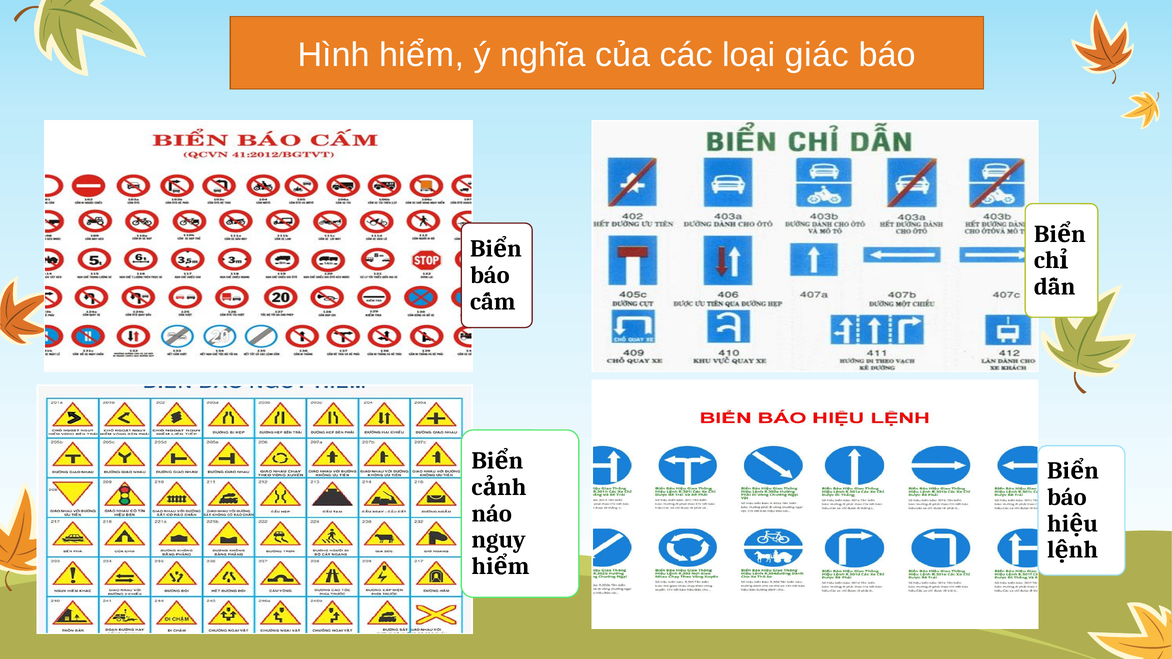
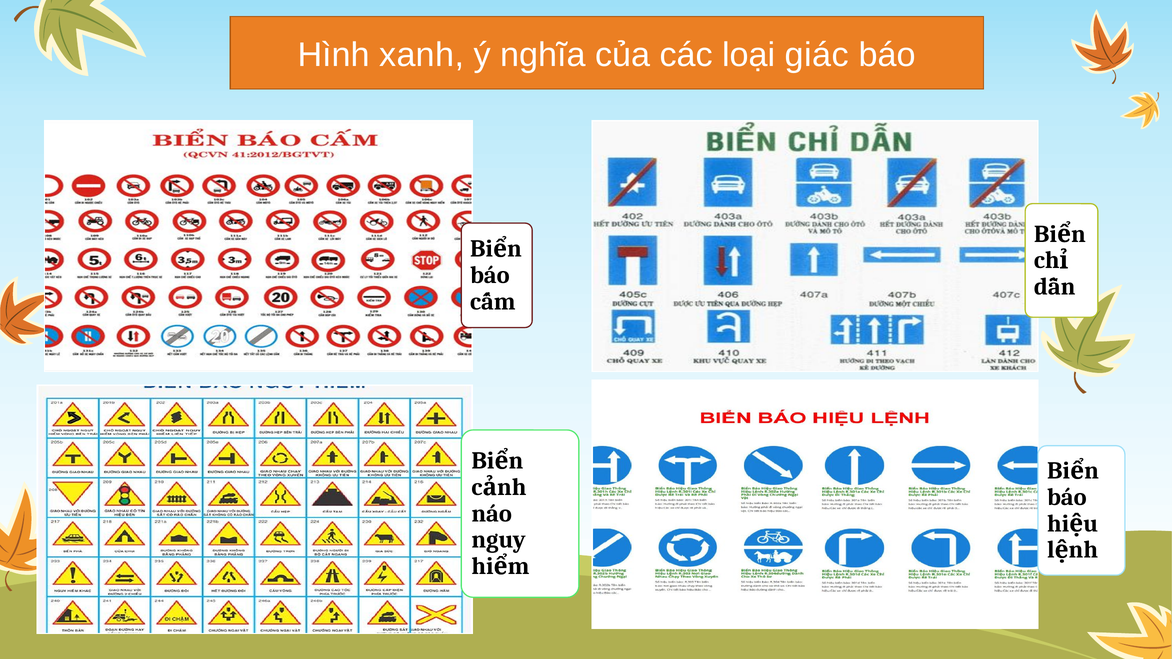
hiểm: hiểm -> xanh
